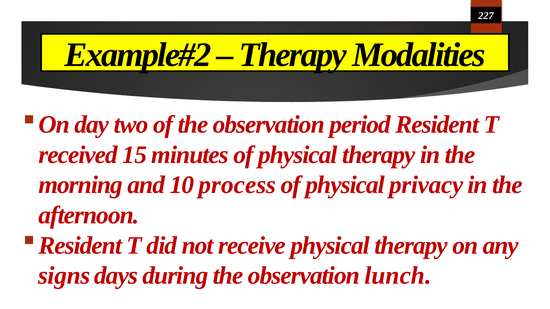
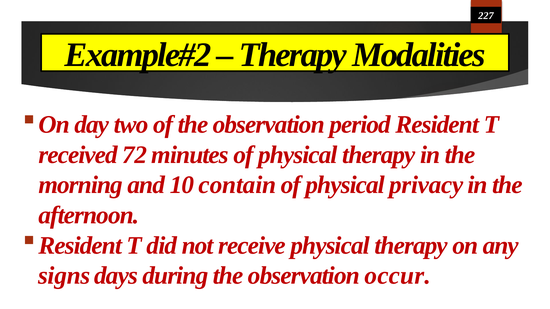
15: 15 -> 72
process: process -> contain
lunch: lunch -> occur
